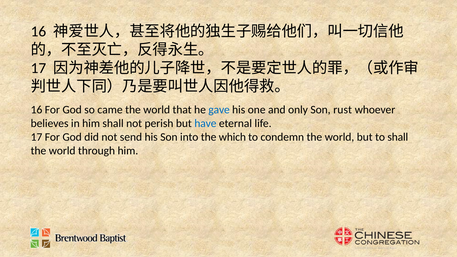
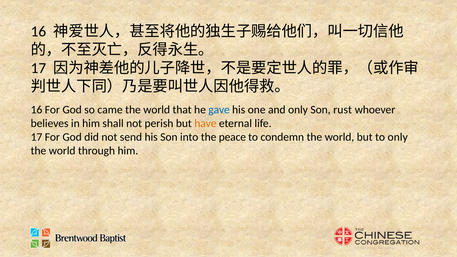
have colour: blue -> orange
which: which -> peace
to shall: shall -> only
